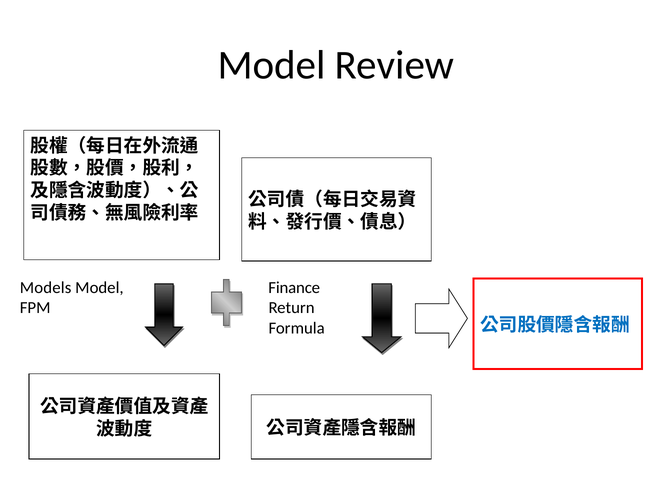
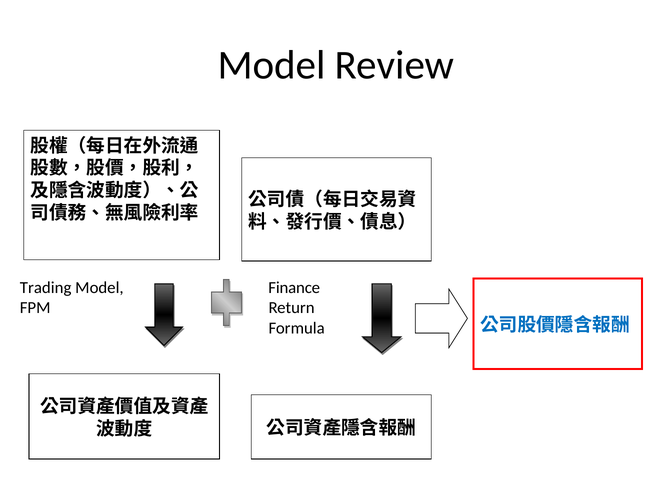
Models: Models -> Trading
